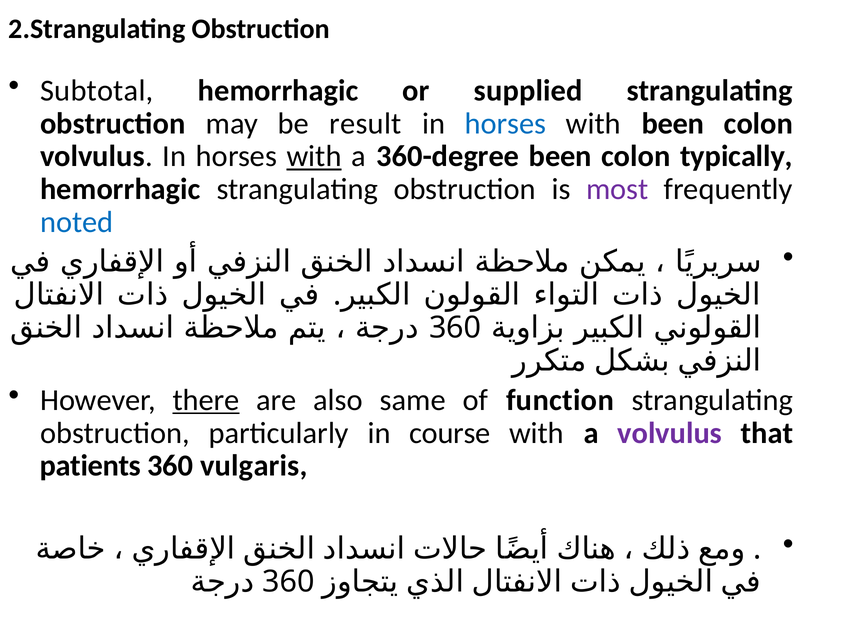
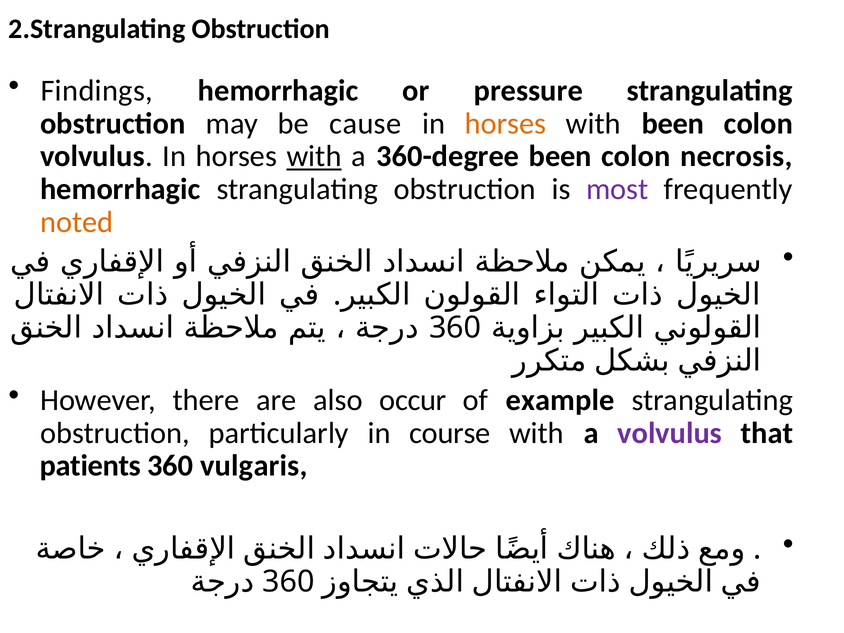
Subtotal: Subtotal -> Findings
supplied: supplied -> pressure
result: result -> cause
horses at (506, 123) colour: blue -> orange
typically: typically -> necrosis
noted colour: blue -> orange
there underline: present -> none
same: same -> occur
function: function -> example
